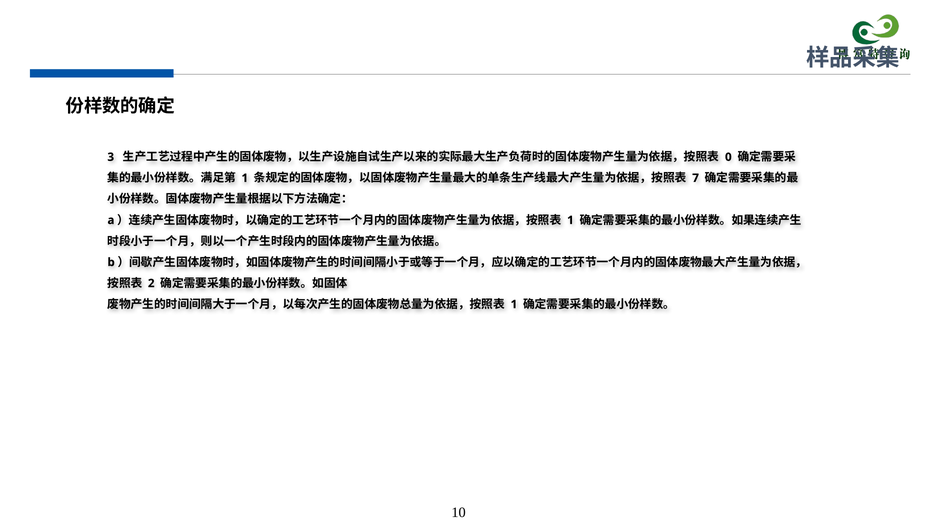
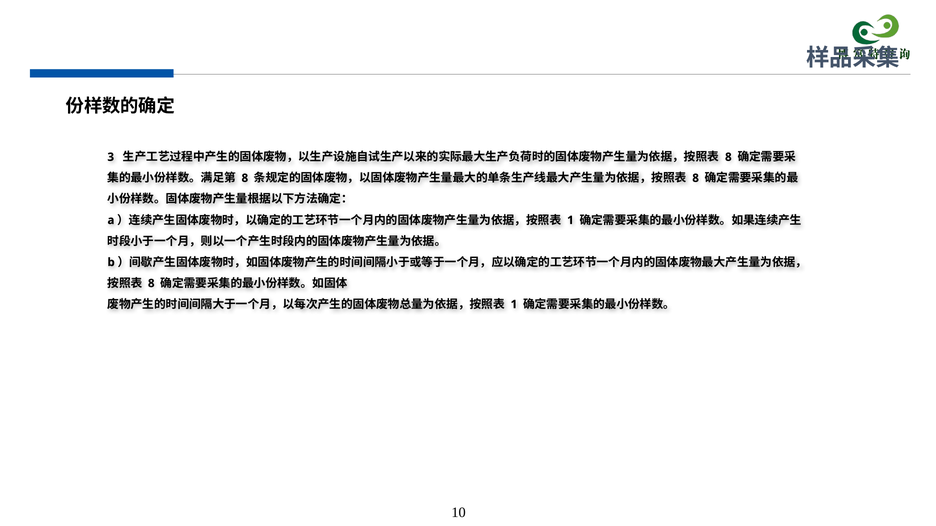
0 at (728, 157): 0 -> 8
1 at (245, 178): 1 -> 8
7 at (696, 178): 7 -> 8
2 at (151, 284): 2 -> 8
